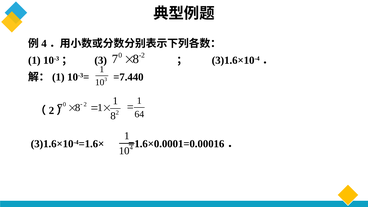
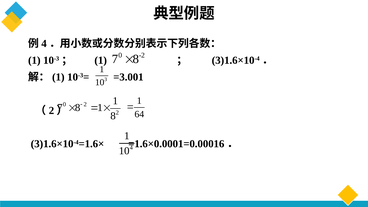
3 at (101, 60): 3 -> 1
=7.440: =7.440 -> =3.001
